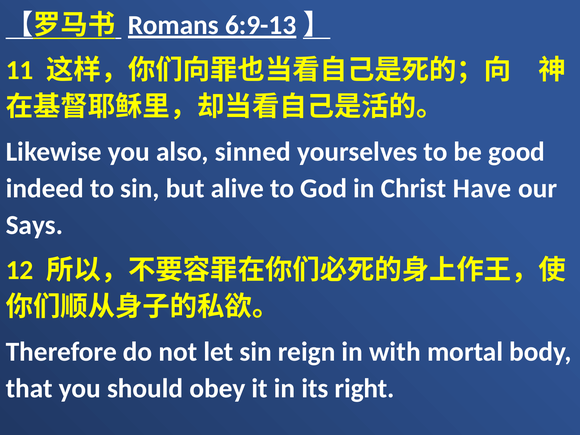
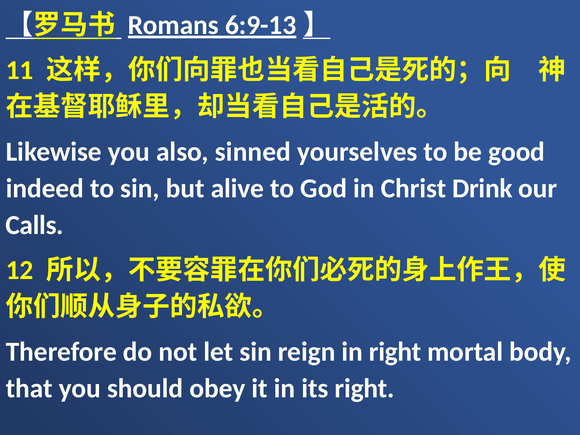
Have: Have -> Drink
Says: Says -> Calls
in with: with -> right
